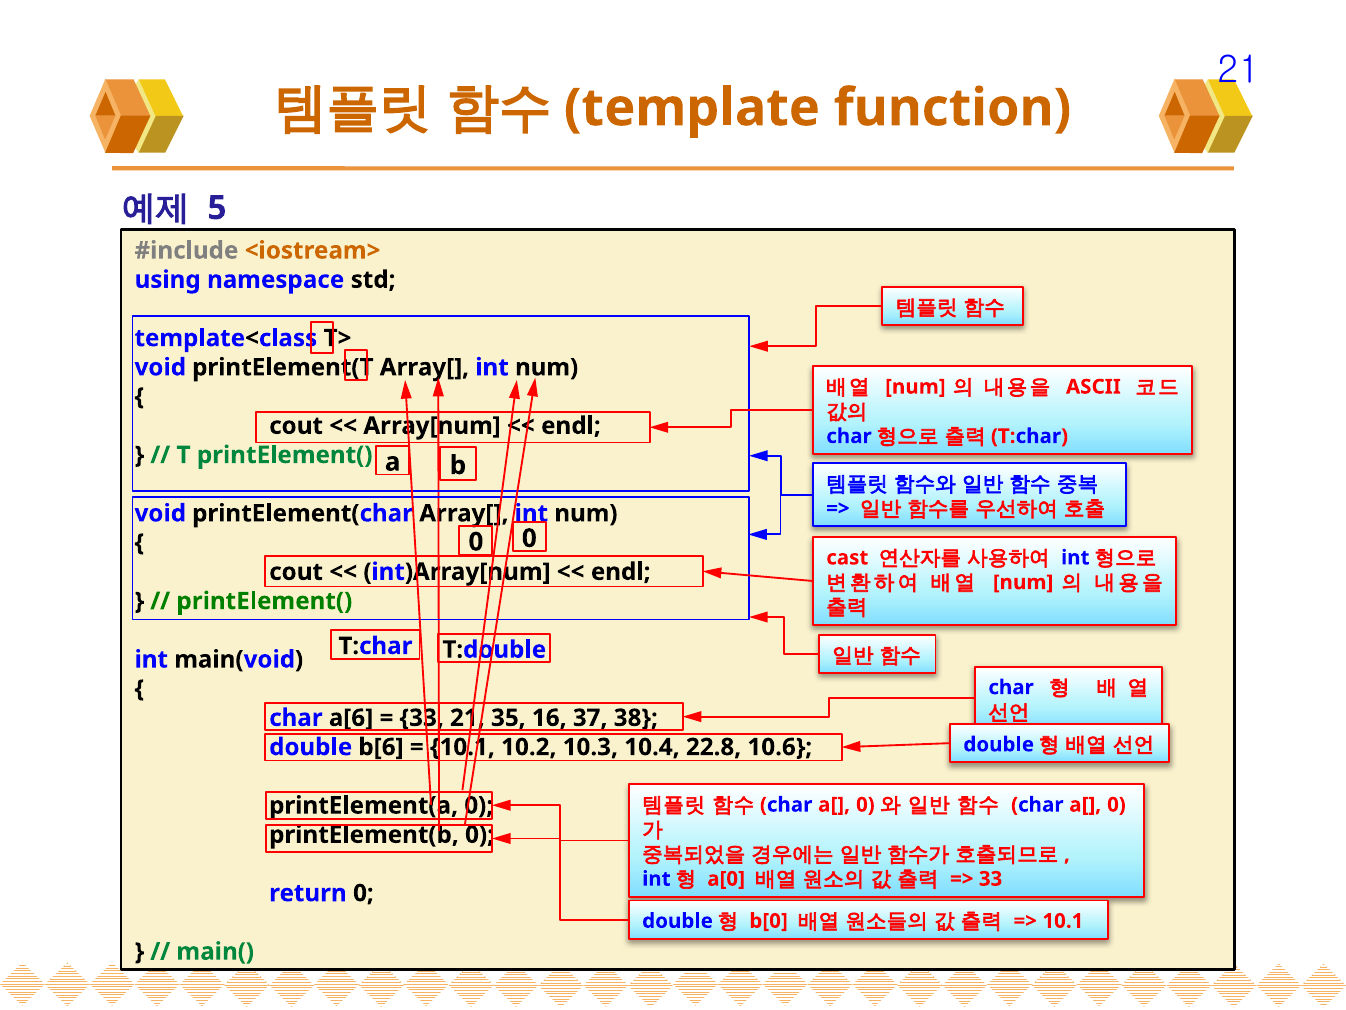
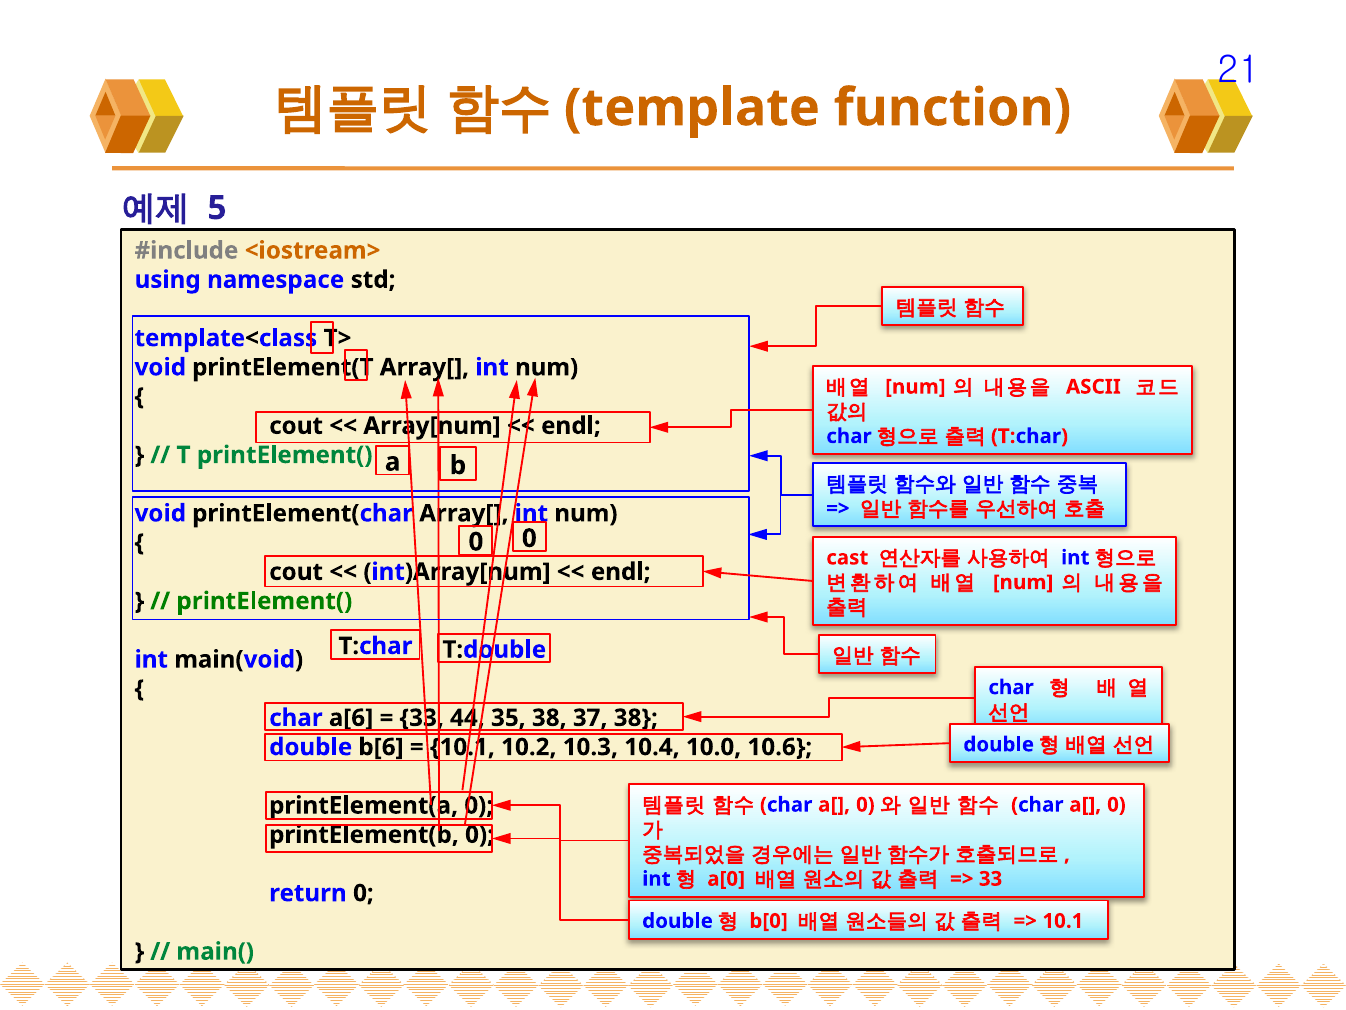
33 21: 21 -> 44
35 16: 16 -> 38
22.8: 22.8 -> 10.0
